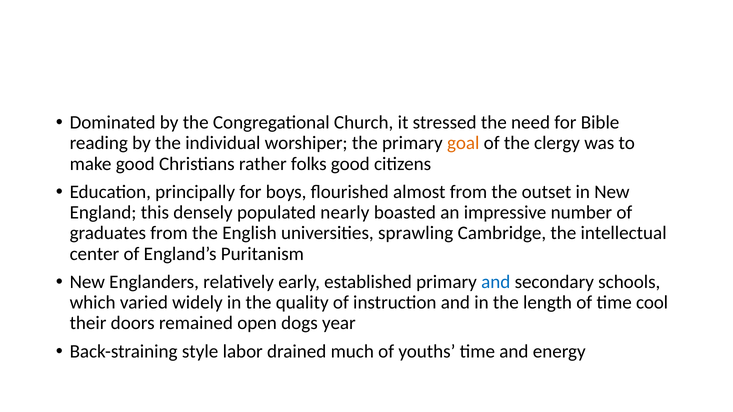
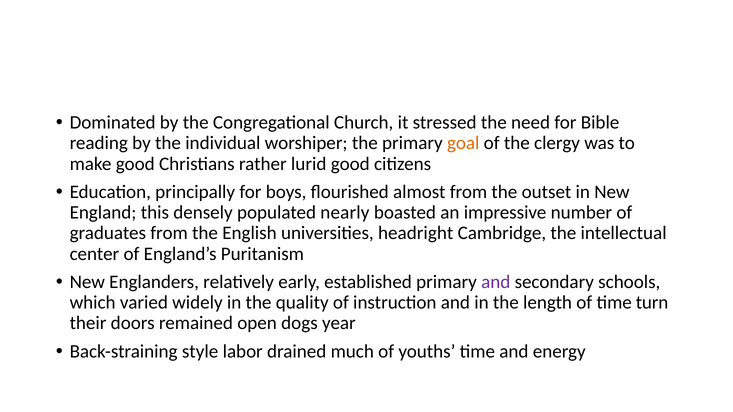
folks: folks -> lurid
sprawling: sprawling -> headright
and at (496, 282) colour: blue -> purple
cool: cool -> turn
